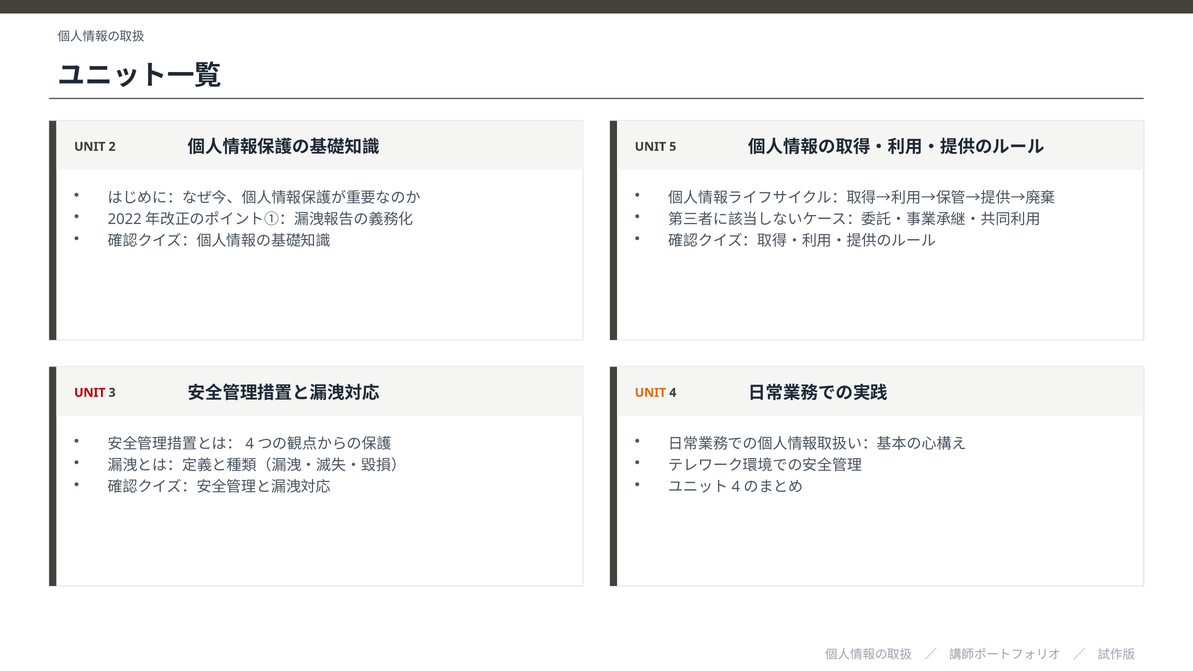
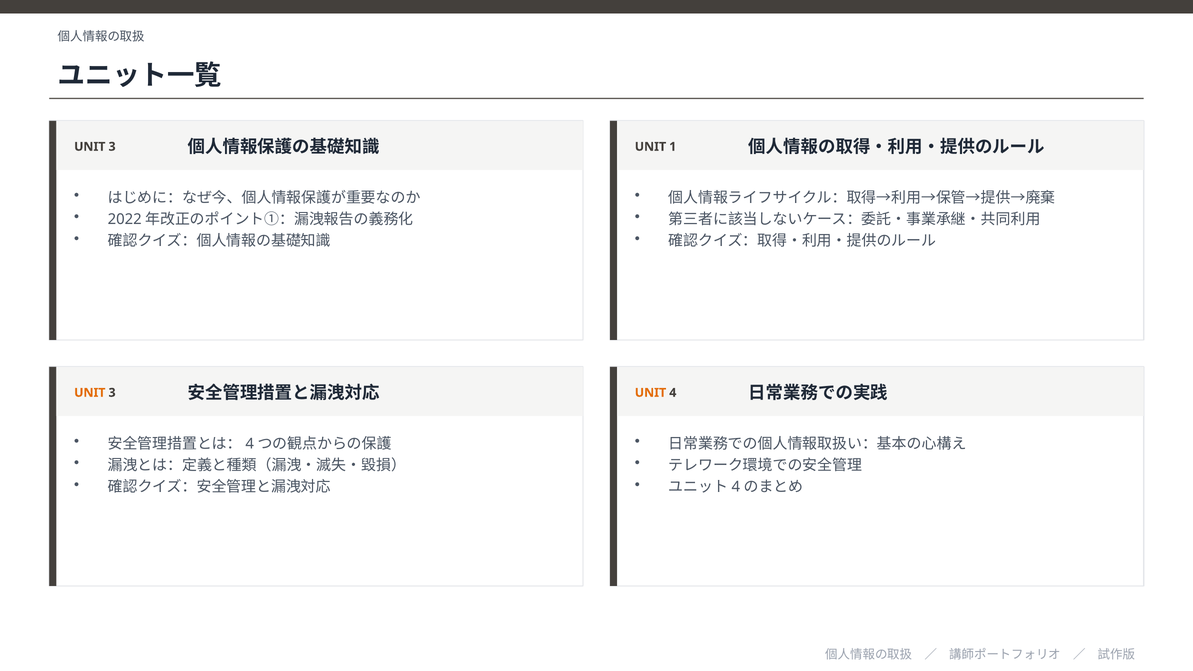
2 at (112, 147): 2 -> 3
5: 5 -> 1
UNIT at (90, 393) colour: red -> orange
